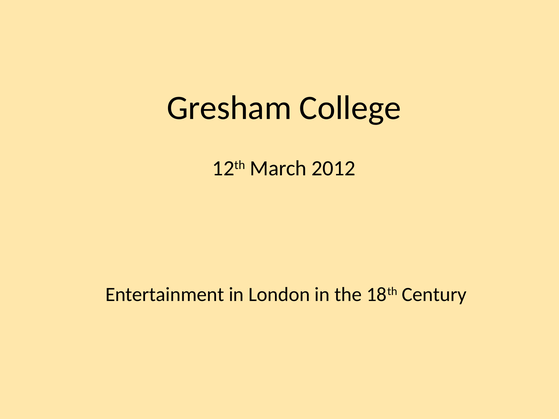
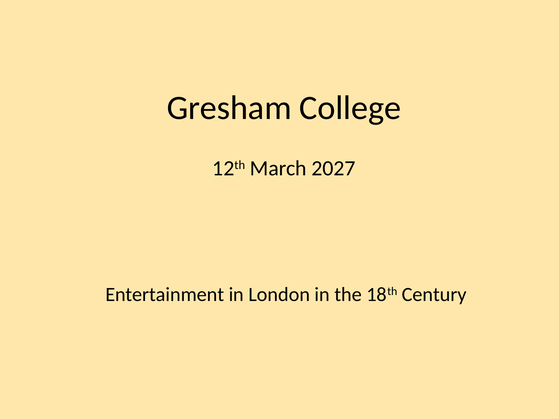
2012: 2012 -> 2027
